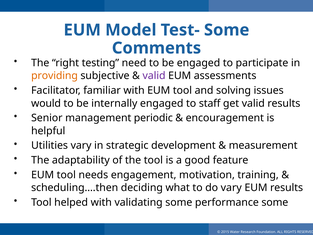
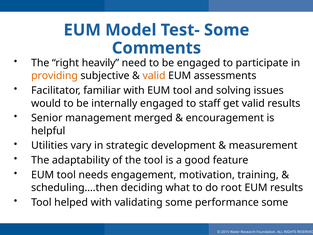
testing: testing -> heavily
valid at (154, 76) colour: purple -> orange
periodic: periodic -> merged
do vary: vary -> root
